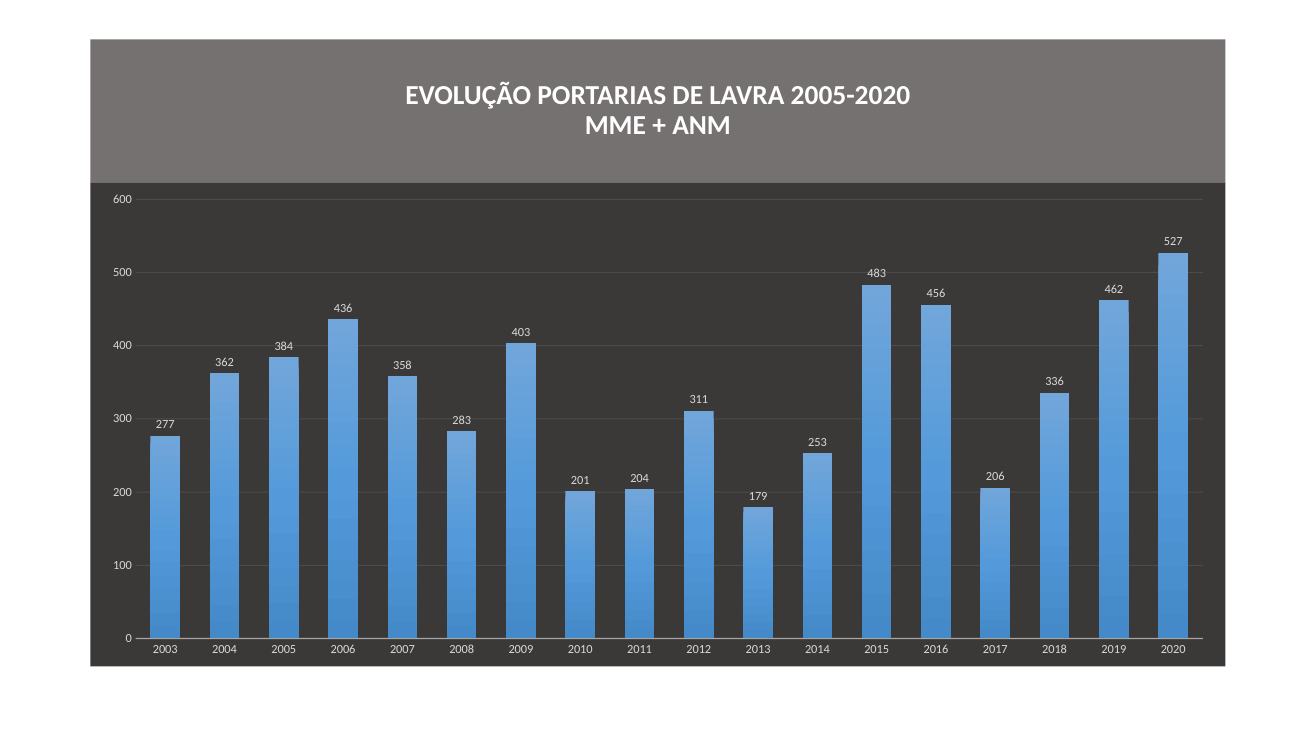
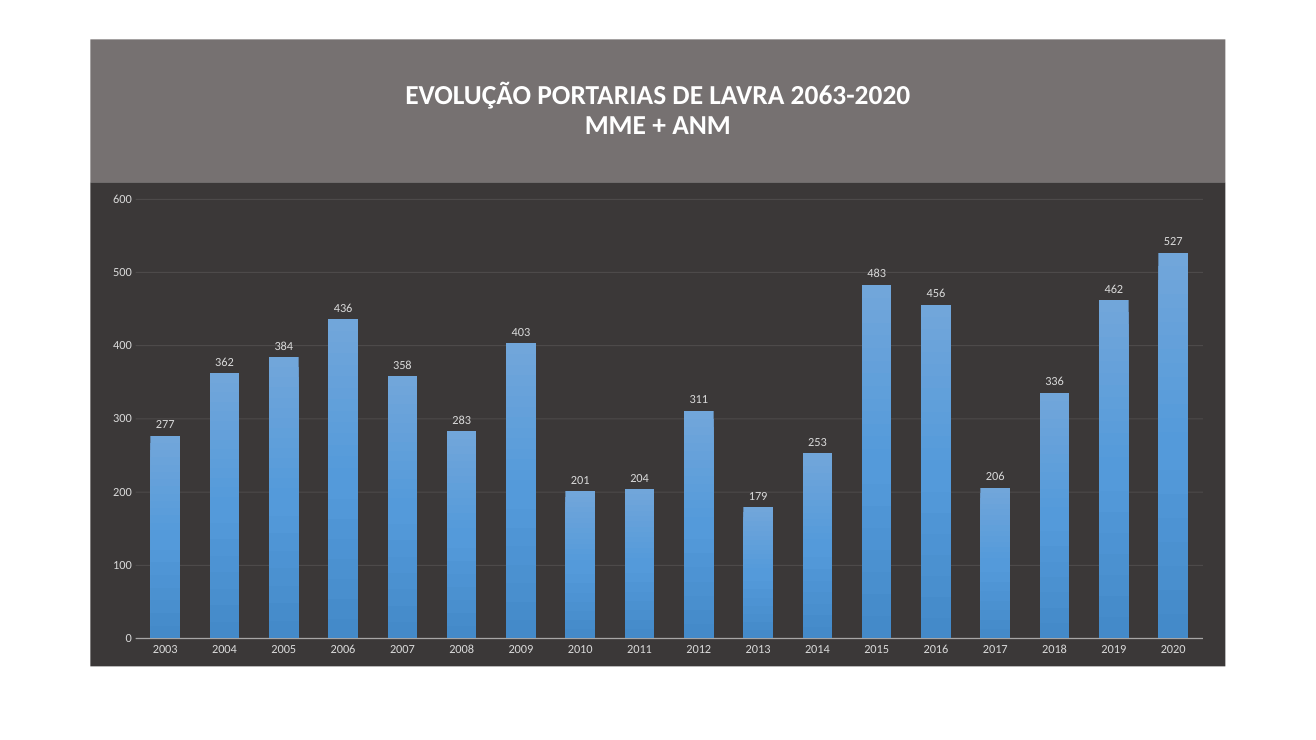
2005-2020: 2005-2020 -> 2063-2020
